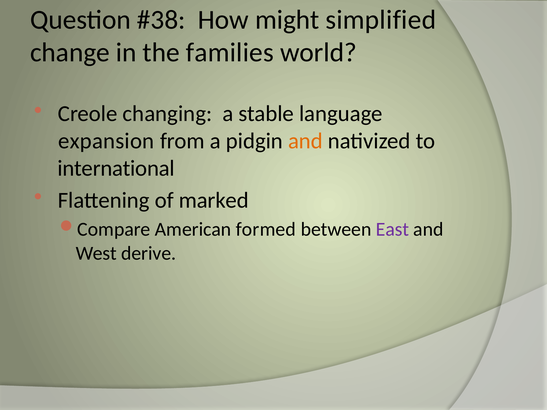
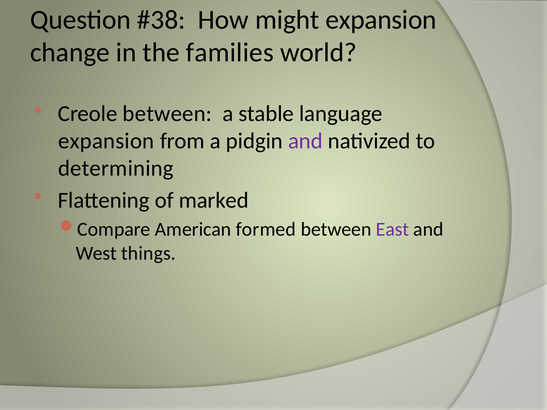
might simplified: simplified -> expansion
Creole changing: changing -> between
and at (305, 141) colour: orange -> purple
international: international -> determining
derive: derive -> things
